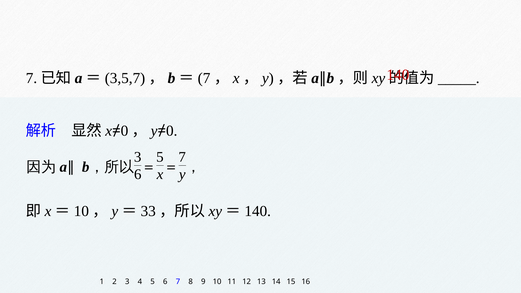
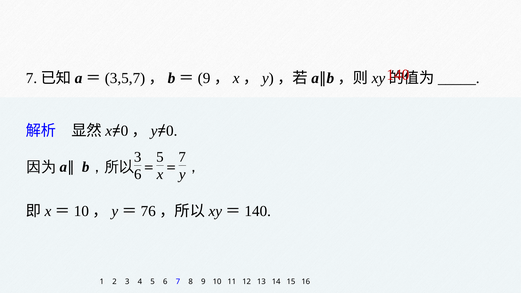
7 at (204, 78): 7 -> 9
33: 33 -> 76
